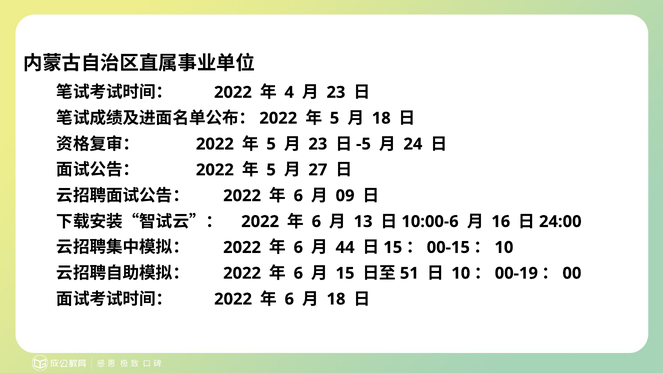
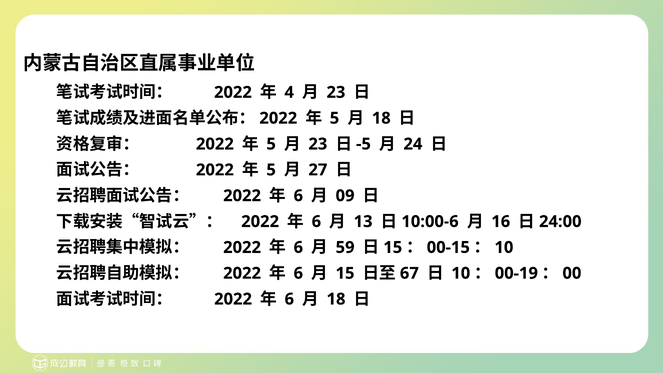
44: 44 -> 59
51: 51 -> 67
